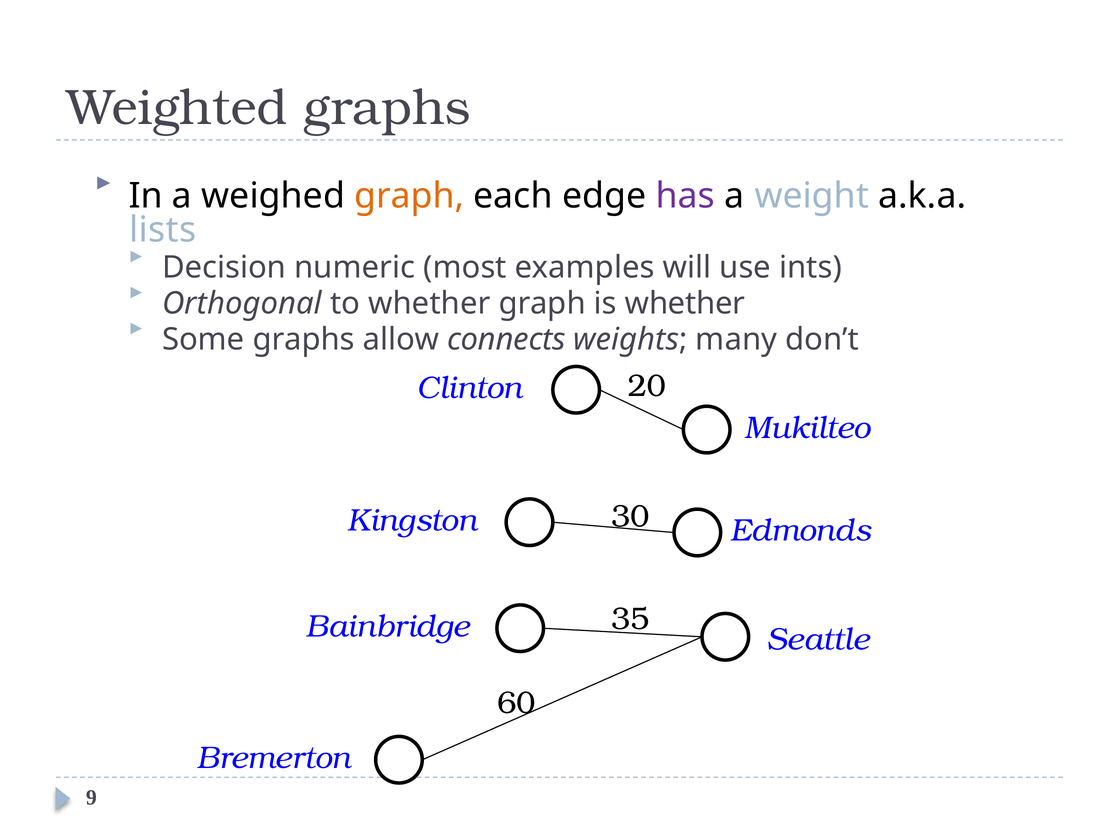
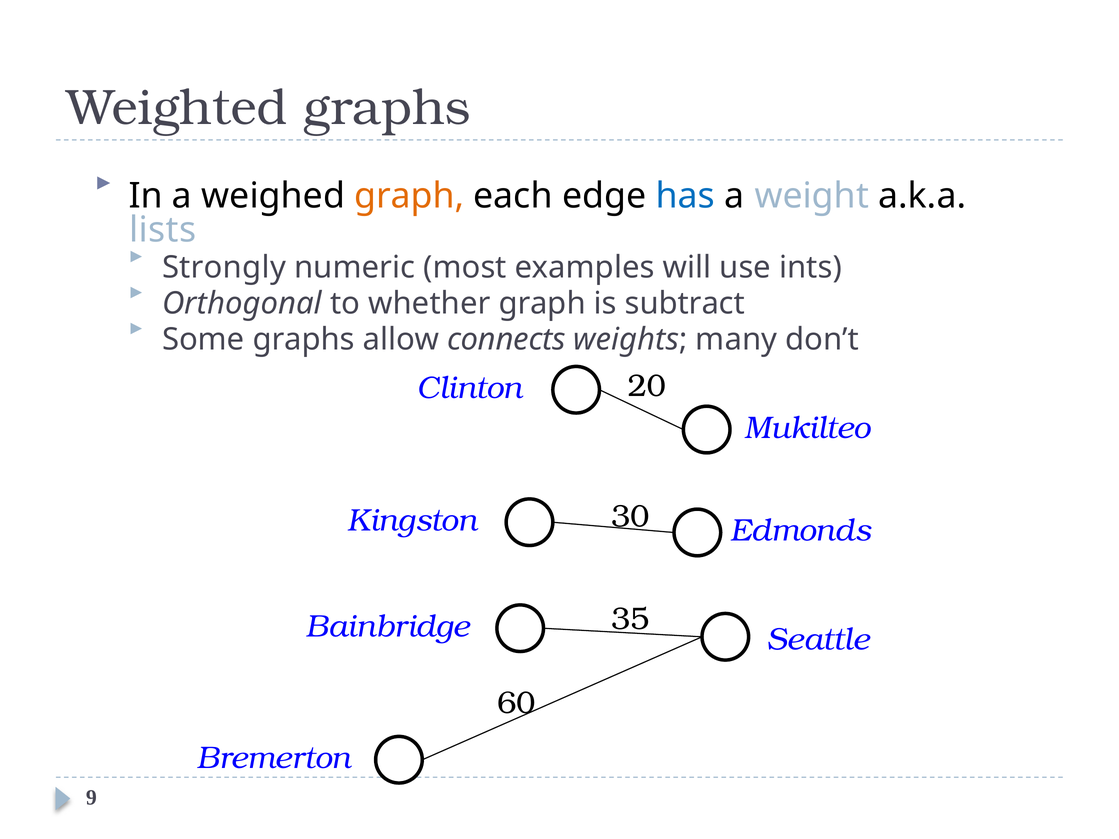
has colour: purple -> blue
Decision: Decision -> Strongly
is whether: whether -> subtract
